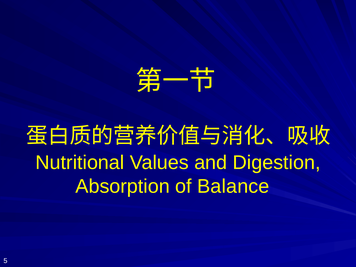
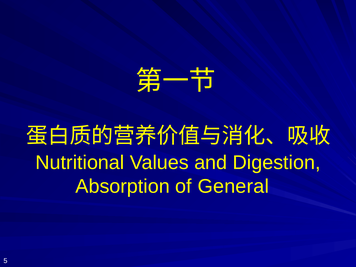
Balance: Balance -> General
